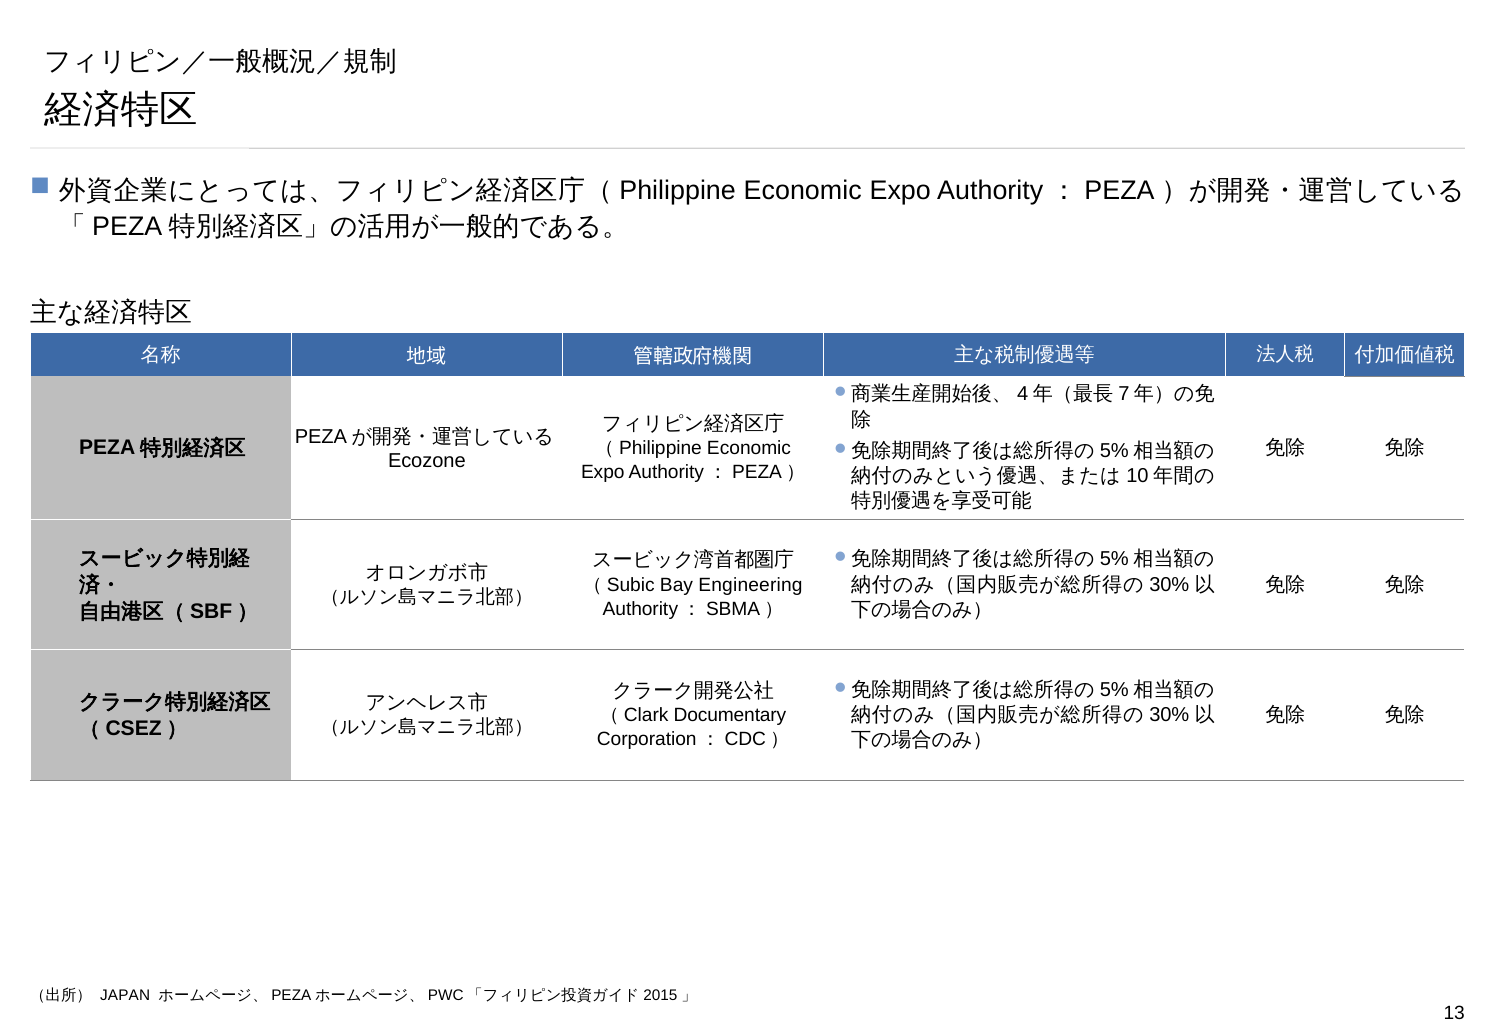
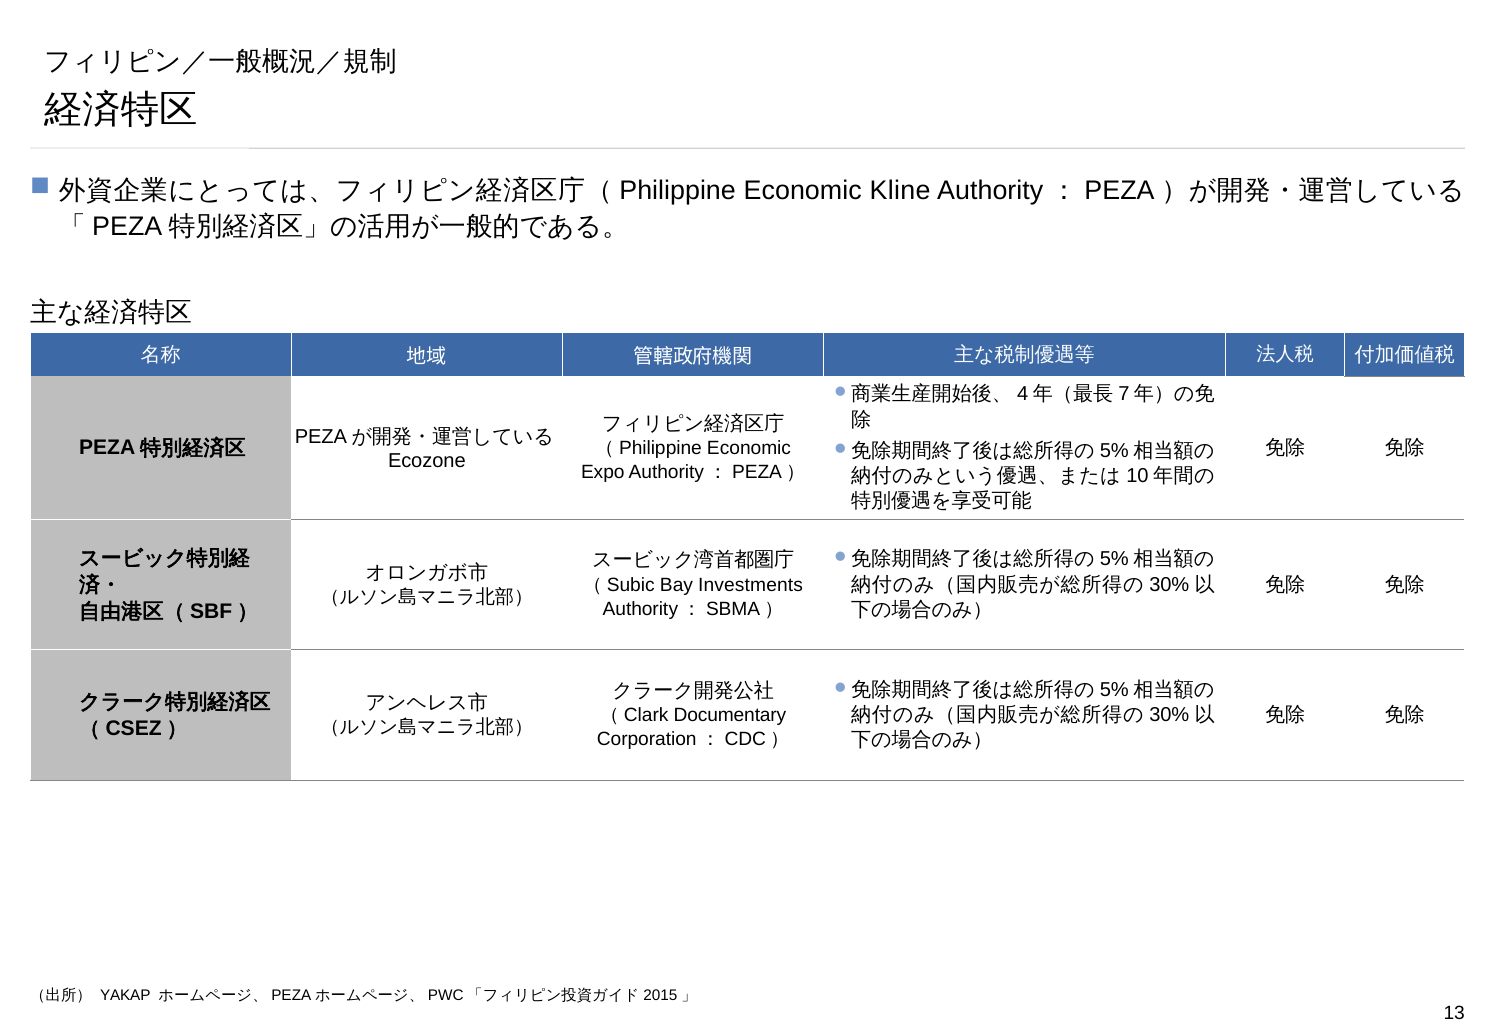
Expo at (900, 191): Expo -> Kline
Engineering: Engineering -> Investments
JAPAN: JAPAN -> YAKAP
